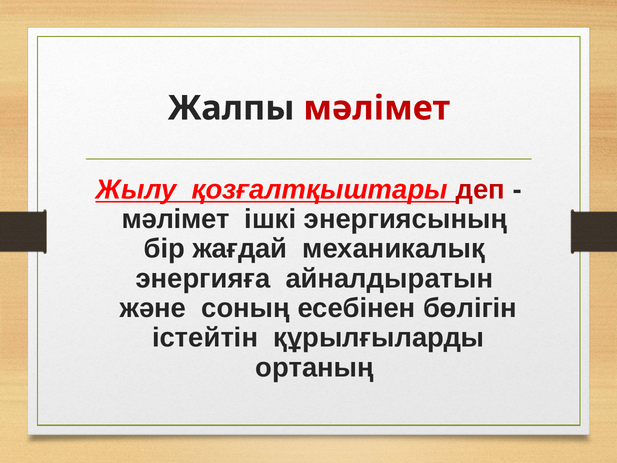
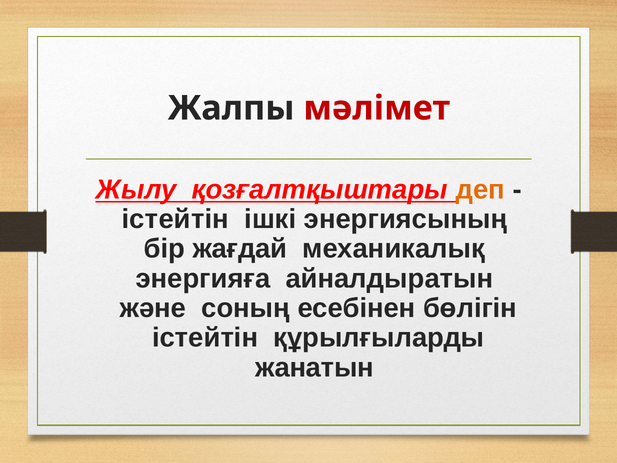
деп colour: red -> orange
мәлімет at (176, 219): мәлімет -> істейтін
ортаның: ортаның -> жанатын
